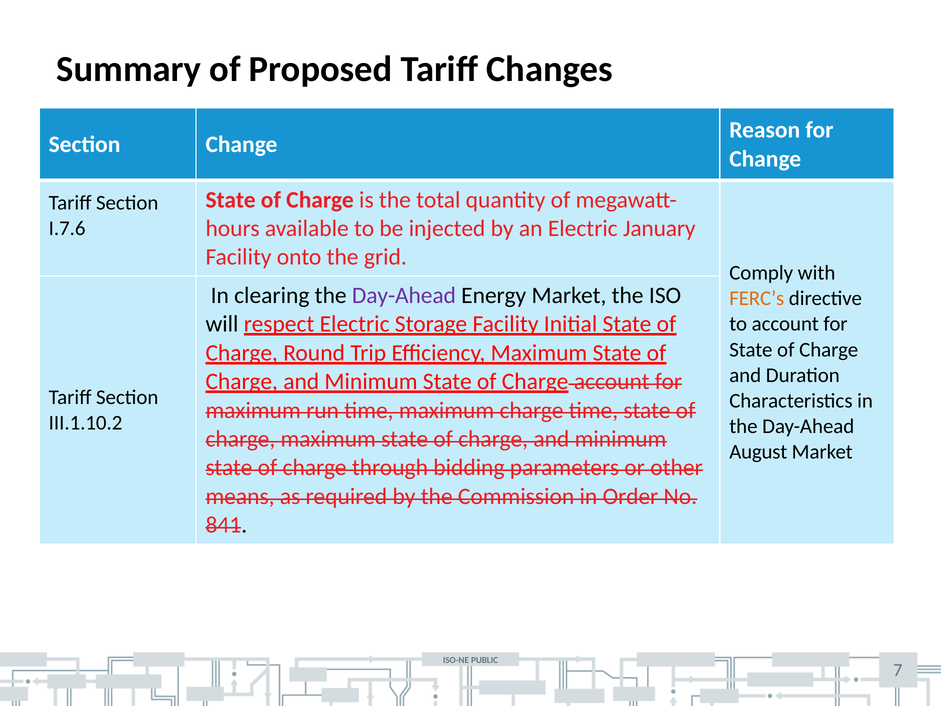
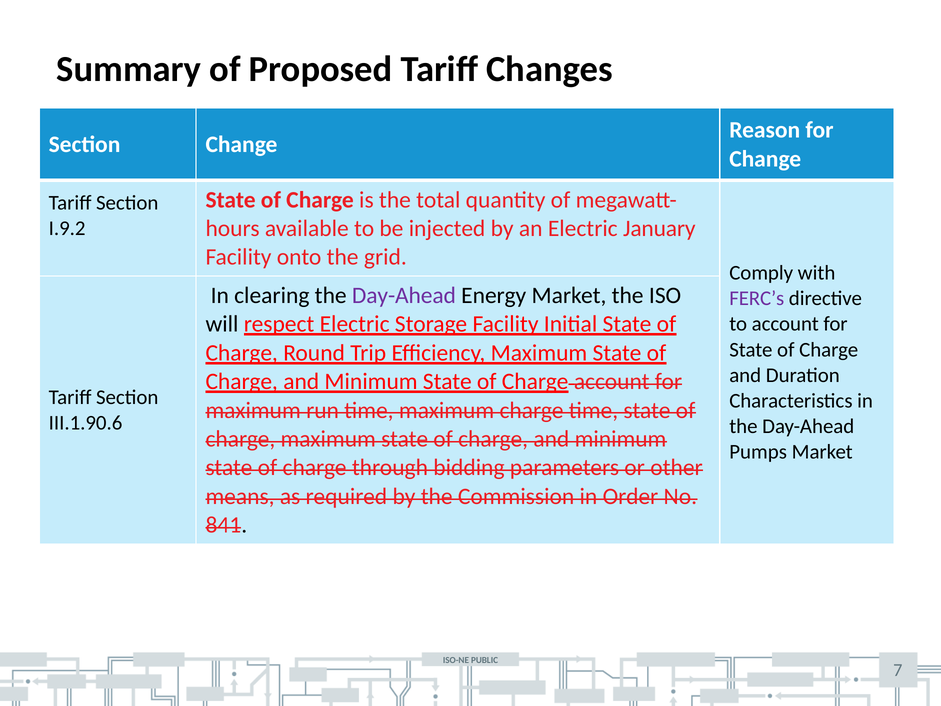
I.7.6: I.7.6 -> I.9.2
FERC’s colour: orange -> purple
III.1.10.2: III.1.10.2 -> III.1.90.6
August: August -> Pumps
